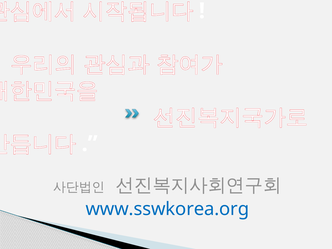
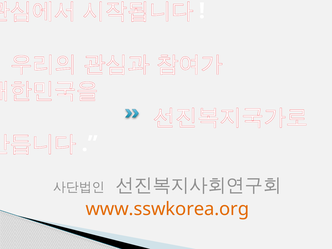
www.sswkorea.org colour: blue -> orange
